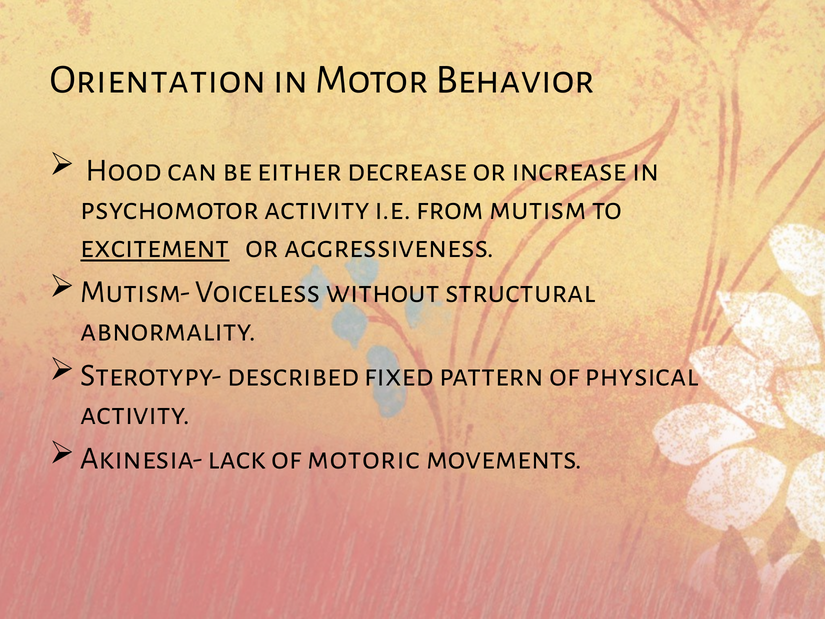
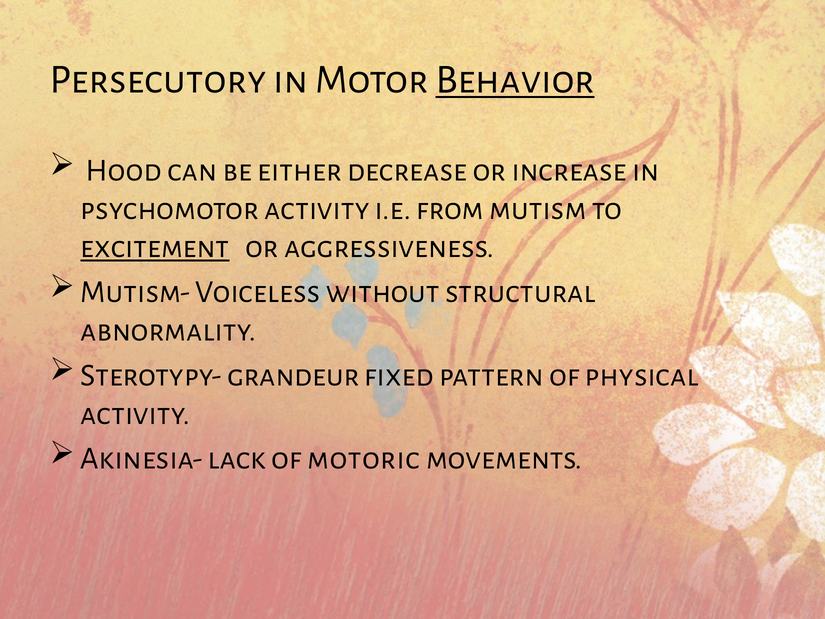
Orientation: Orientation -> Persecutory
Behavior underline: none -> present
described: described -> grandeur
